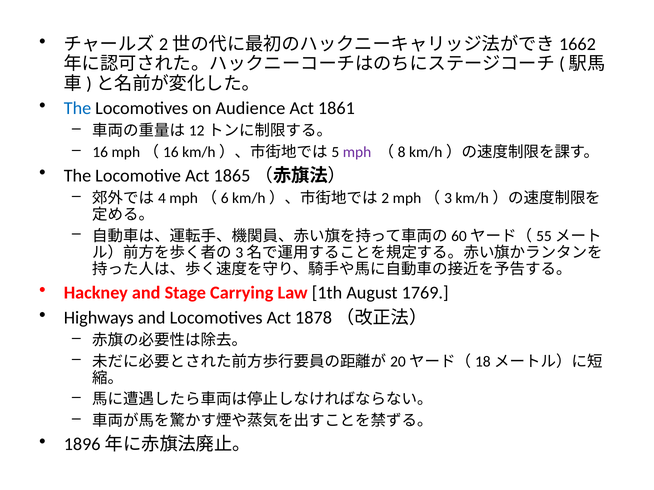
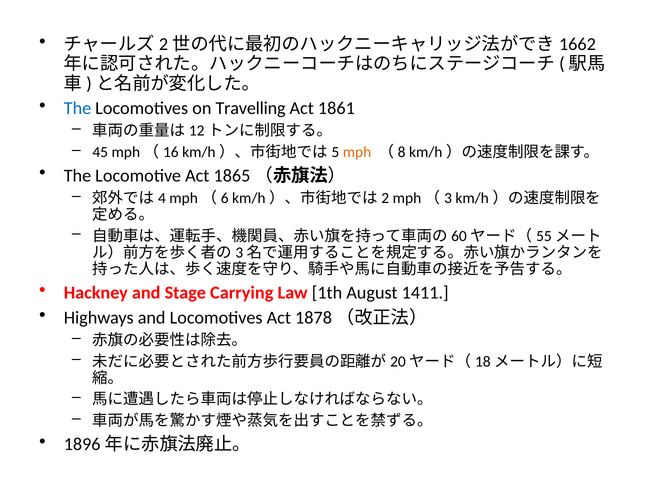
Audience: Audience -> Travelling
16: 16 -> 45
mph colour: purple -> orange
1769: 1769 -> 1411
